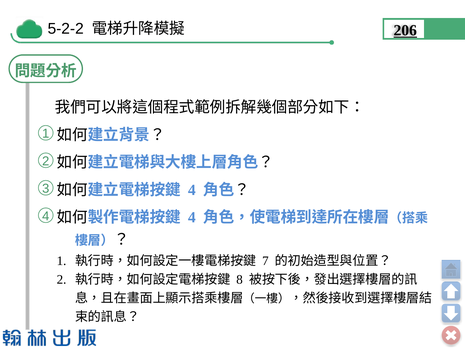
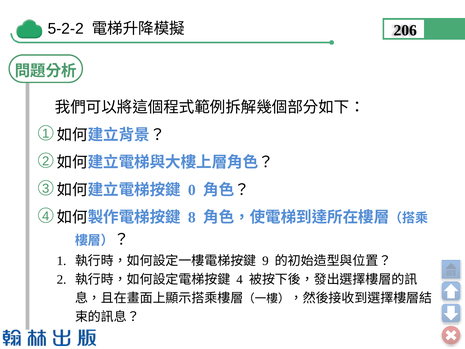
206 underline: present -> none
4 at (192, 190): 4 -> 0
4 at (192, 217): 4 -> 8
7: 7 -> 9
8 at (240, 279): 8 -> 4
